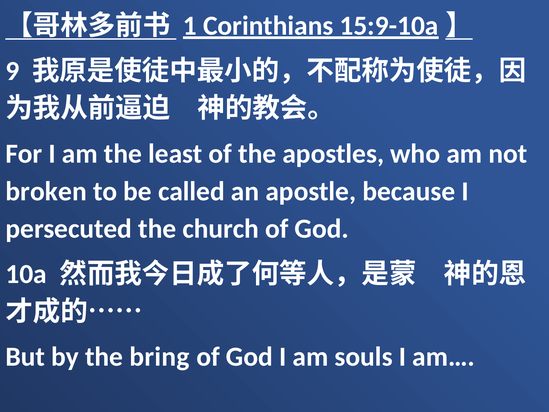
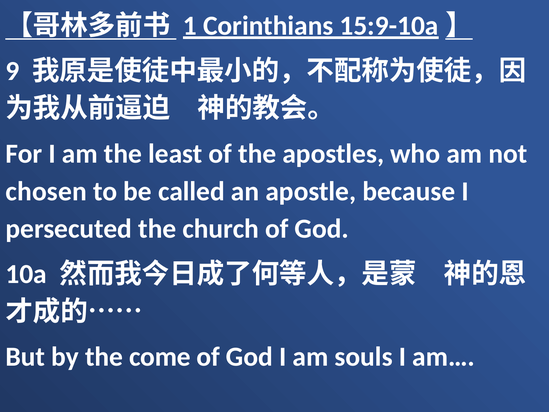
broken: broken -> chosen
bring: bring -> come
